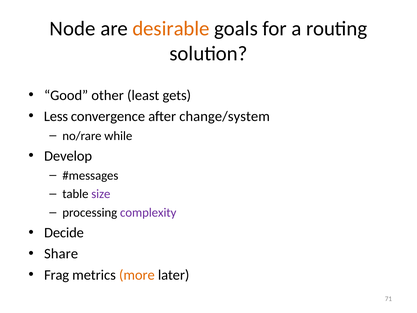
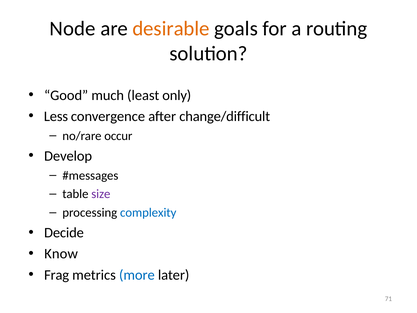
other: other -> much
gets: gets -> only
change/system: change/system -> change/difficult
while: while -> occur
complexity colour: purple -> blue
Share: Share -> Know
more colour: orange -> blue
